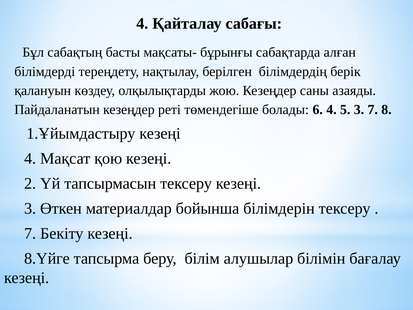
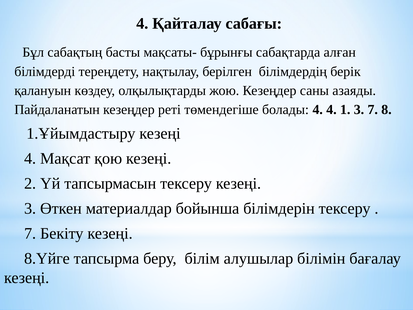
болады 6: 6 -> 4
5: 5 -> 1
